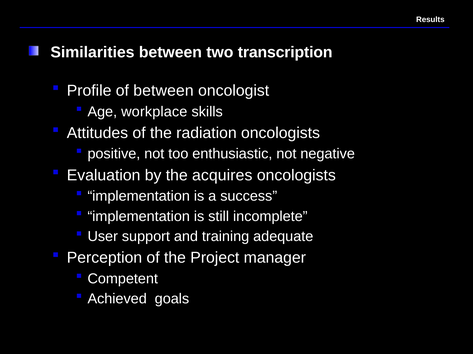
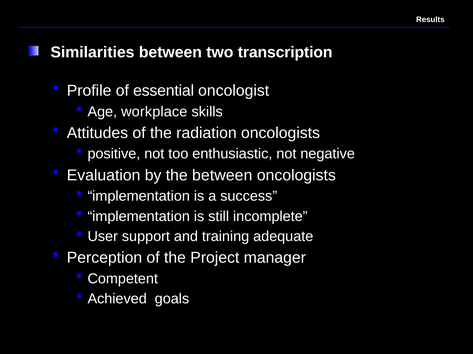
of between: between -> essential
the acquires: acquires -> between
